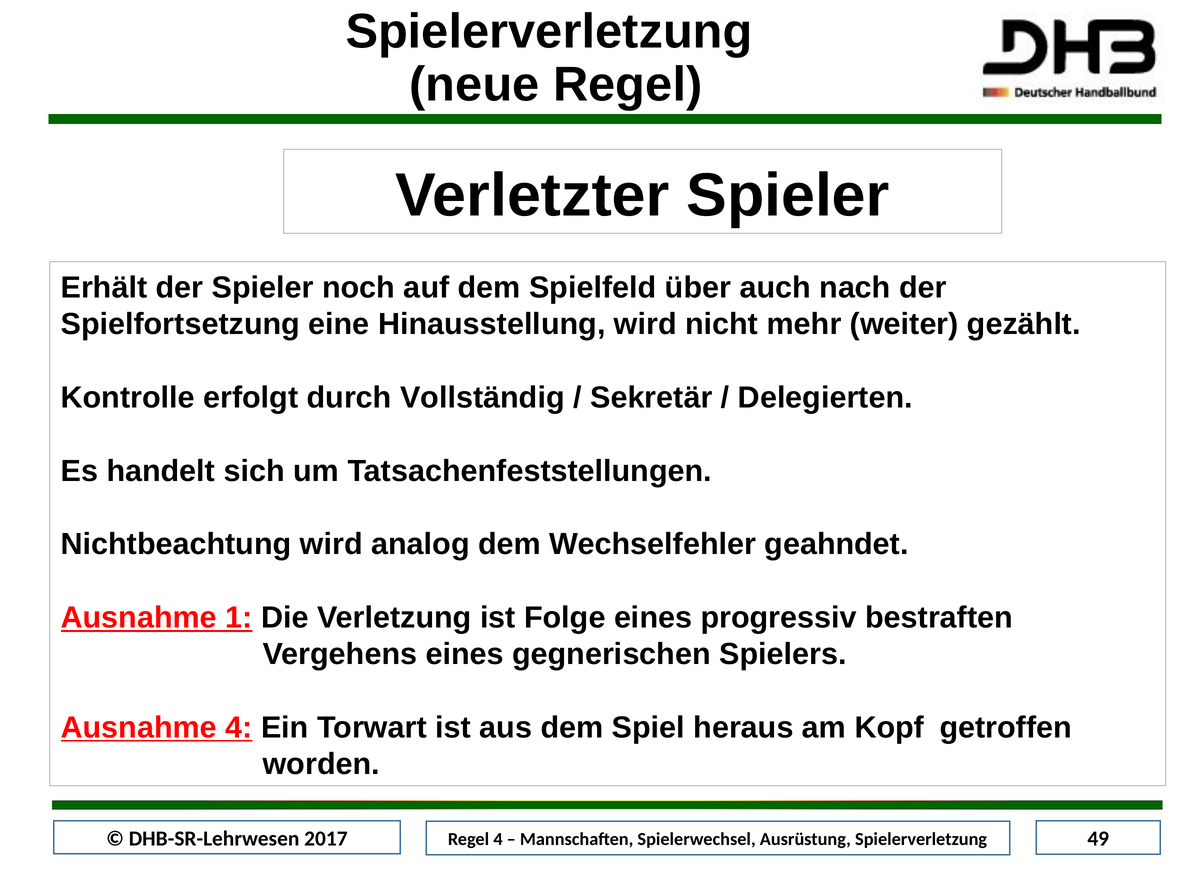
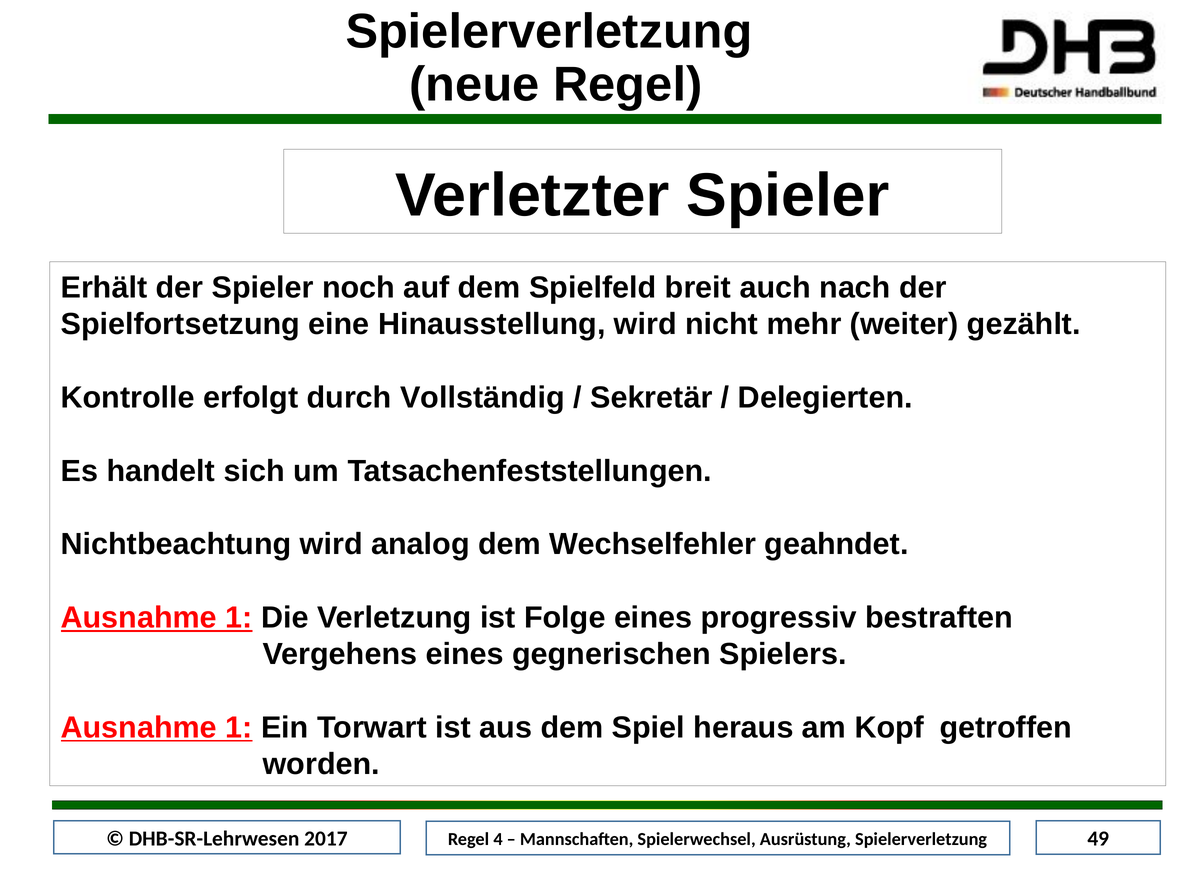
über: über -> breit
4 at (239, 727): 4 -> 1
